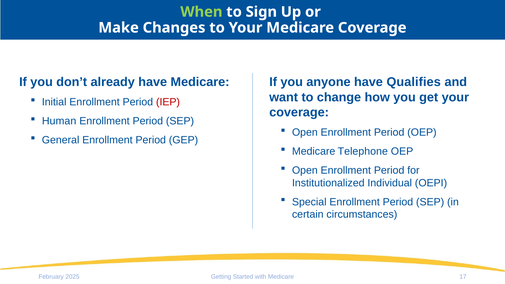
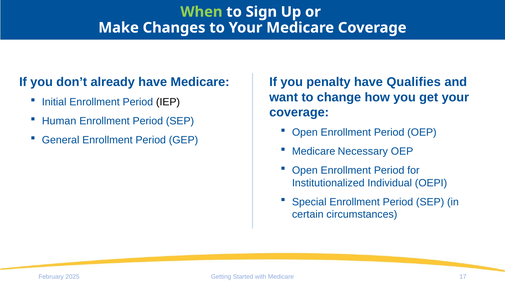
anyone: anyone -> penalty
IEP colour: red -> black
Telephone: Telephone -> Necessary
